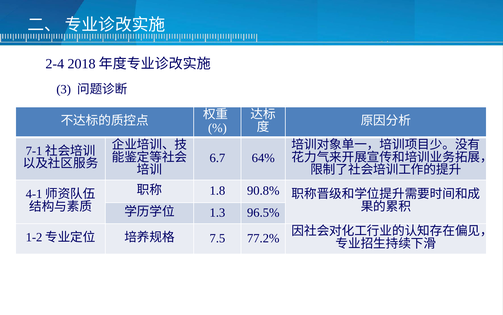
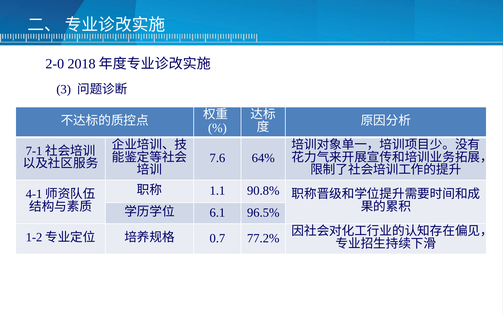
2-4: 2-4 -> 2-0
6.7: 6.7 -> 7.6
1.8: 1.8 -> 1.1
1.3: 1.3 -> 6.1
7.5: 7.5 -> 0.7
